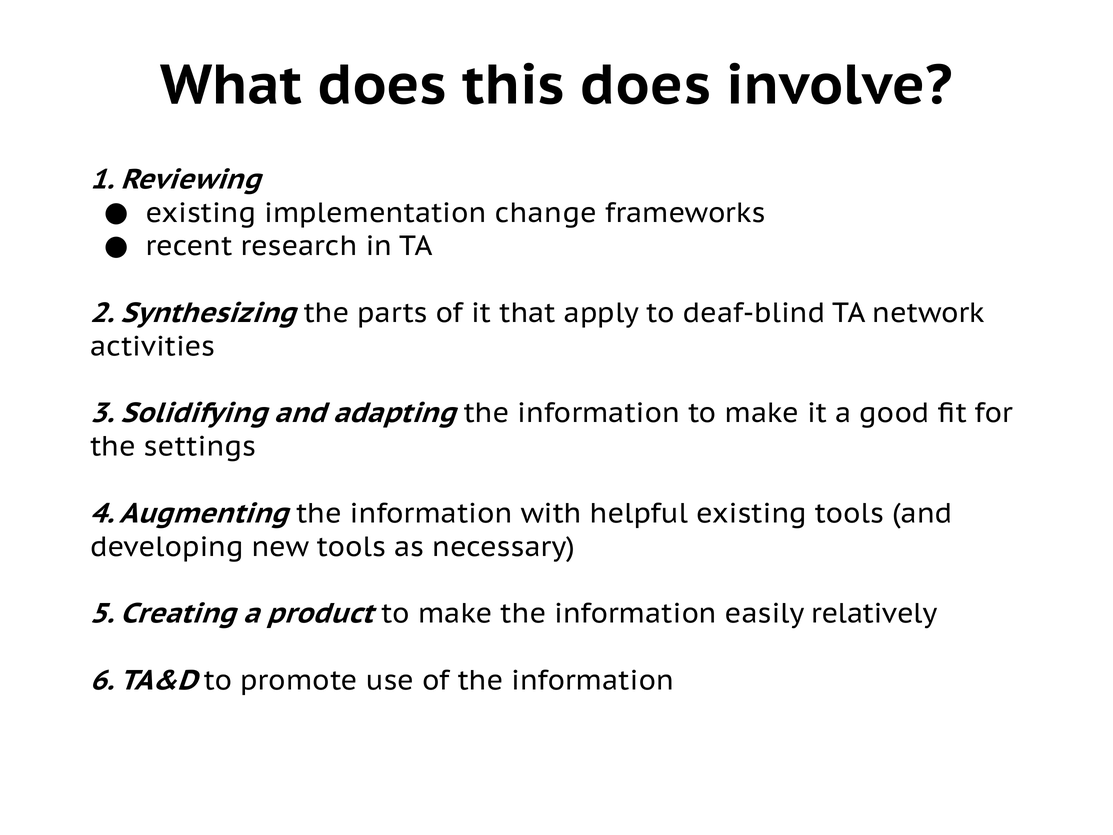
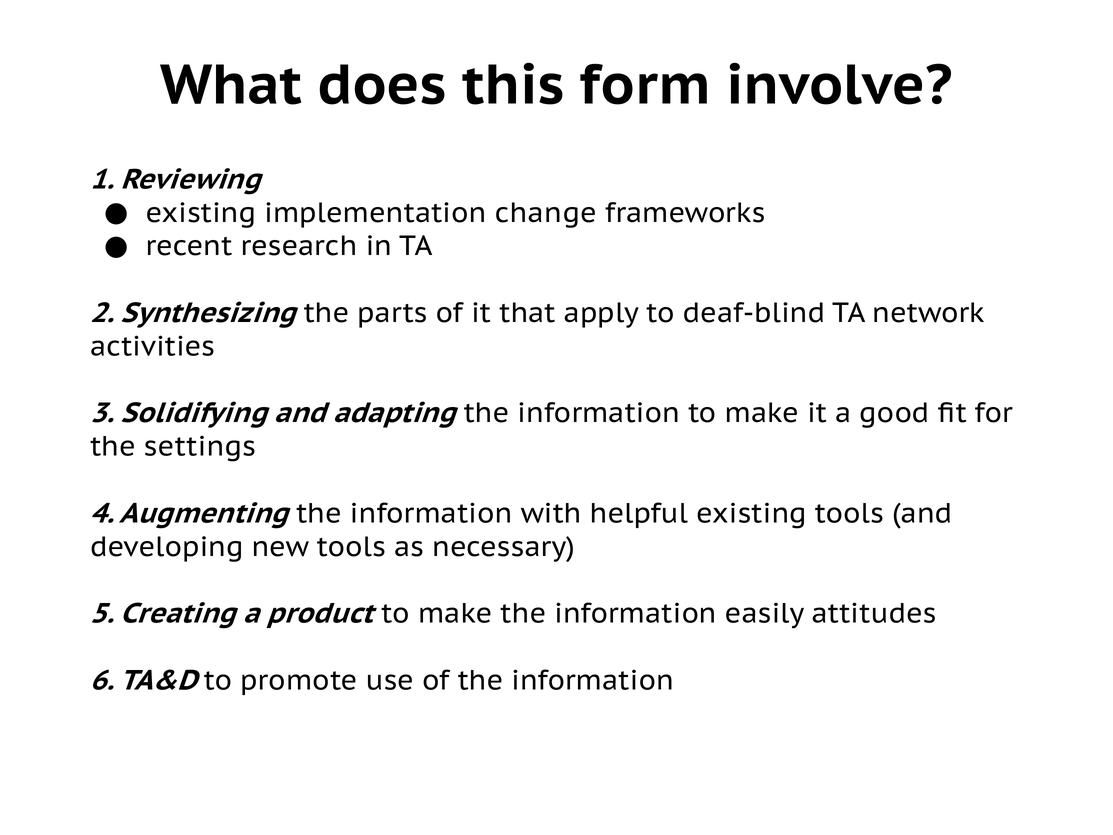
this does: does -> form
relatively: relatively -> attitudes
